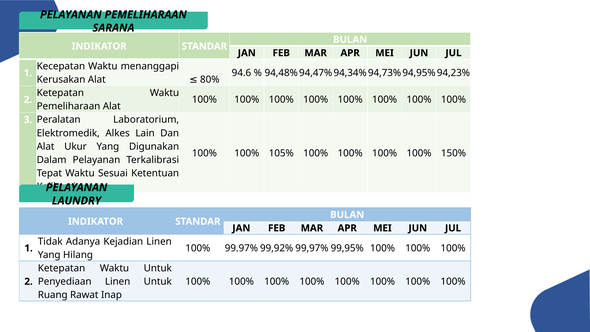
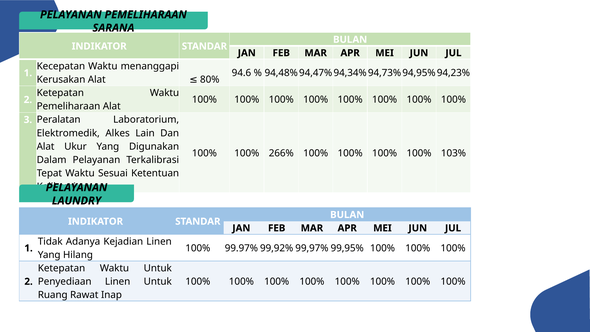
105%: 105% -> 266%
150%: 150% -> 103%
